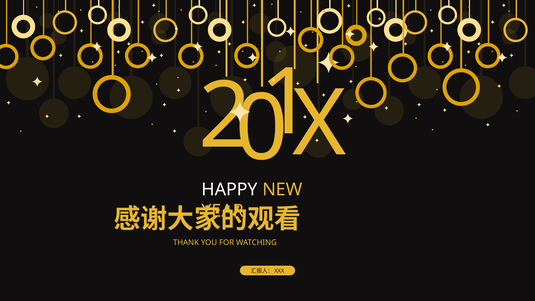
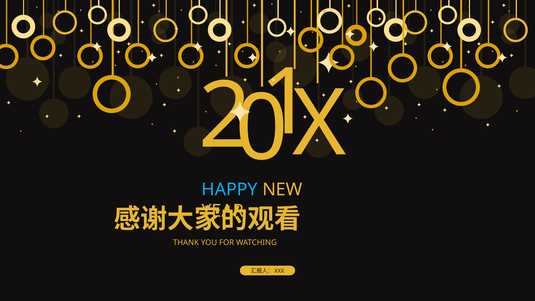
HAPPY colour: white -> light blue
